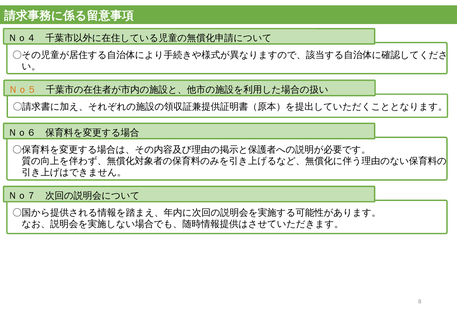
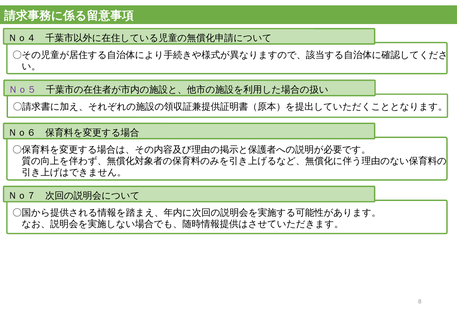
Ｎｏ５ colour: orange -> purple
